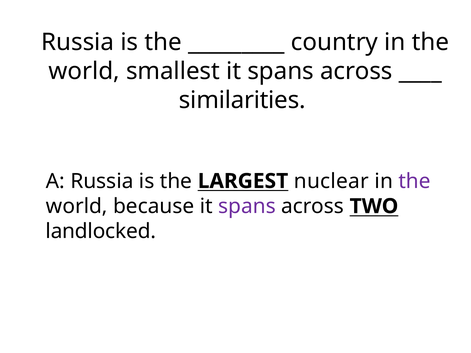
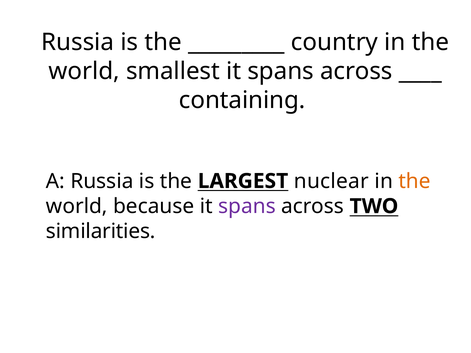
similarities: similarities -> containing
the at (415, 181) colour: purple -> orange
landlocked: landlocked -> similarities
